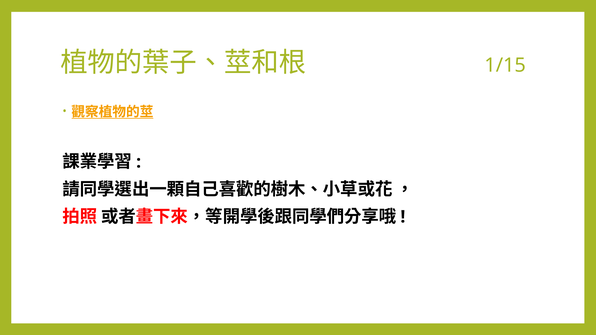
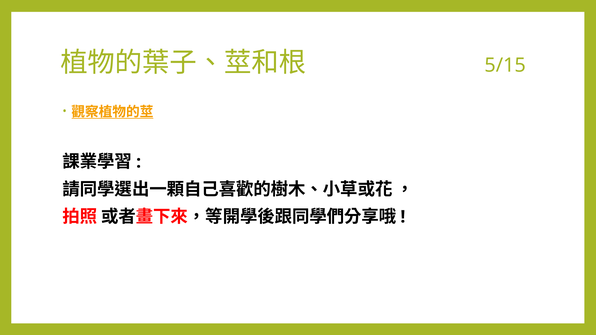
1/15: 1/15 -> 5/15
